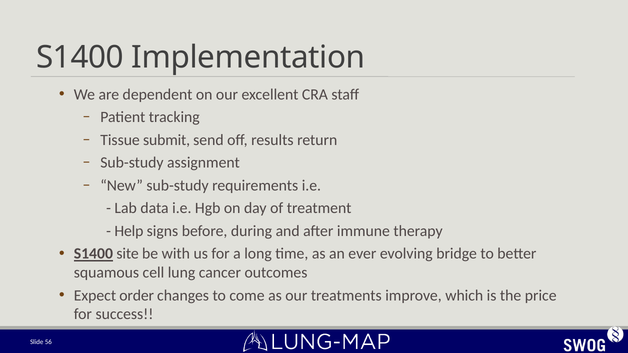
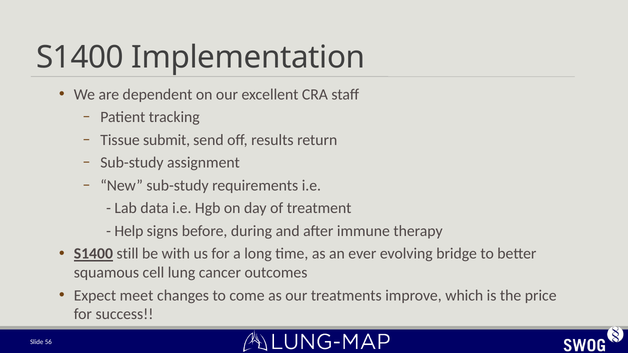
site: site -> still
order: order -> meet
